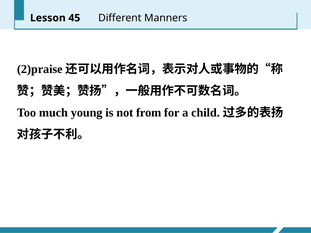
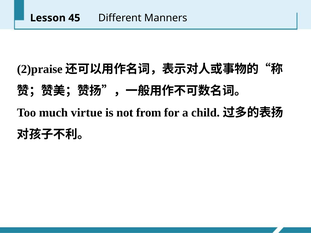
young: young -> virtue
